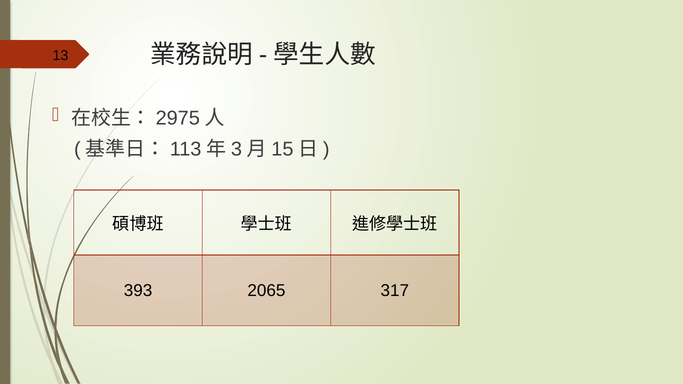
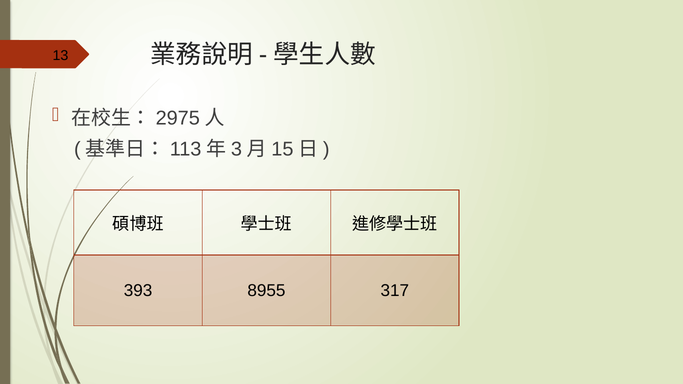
2065: 2065 -> 8955
